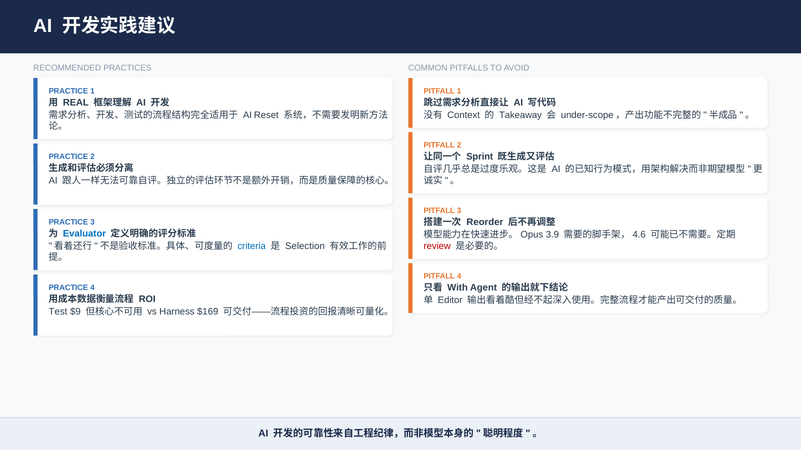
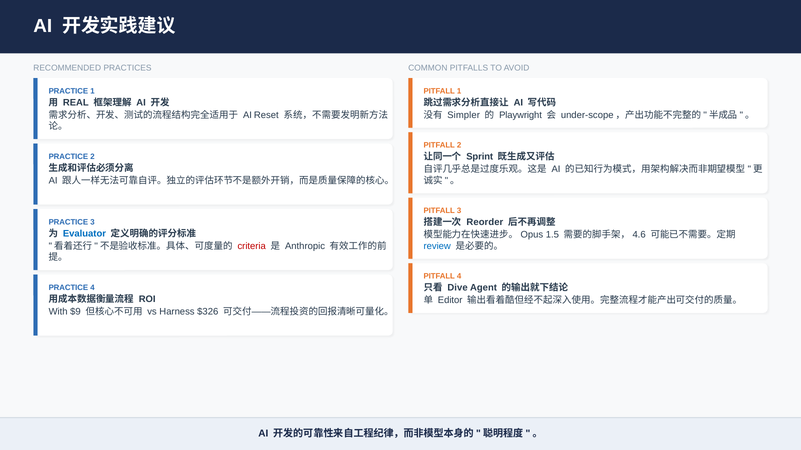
Context: Context -> Simpler
Takeaway: Takeaway -> Playwright
3.9: 3.9 -> 1.5
criteria colour: blue -> red
Selection: Selection -> Anthropic
review colour: red -> blue
With: With -> Dive
Test: Test -> With
$169: $169 -> $326
